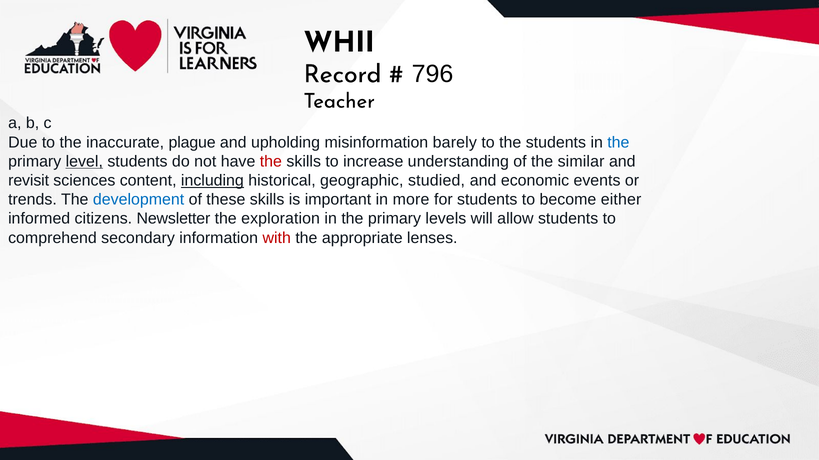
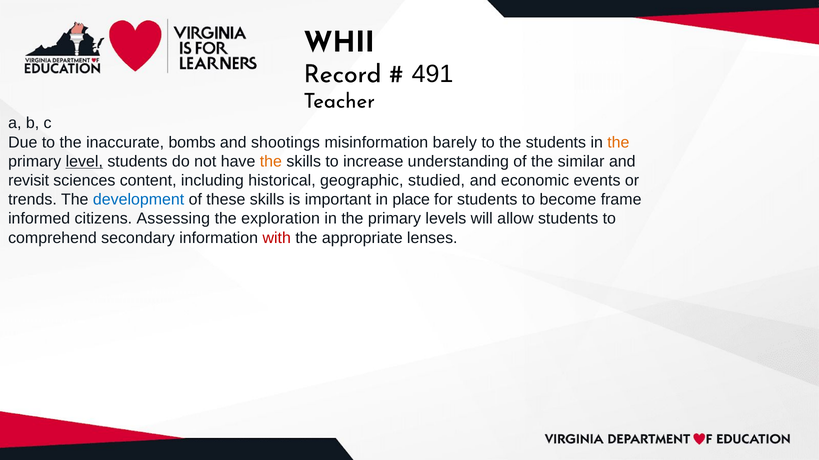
796: 796 -> 491
plague: plague -> bombs
upholding: upholding -> shootings
the at (618, 143) colour: blue -> orange
the at (271, 162) colour: red -> orange
including underline: present -> none
more: more -> place
either: either -> frame
Newsletter: Newsletter -> Assessing
